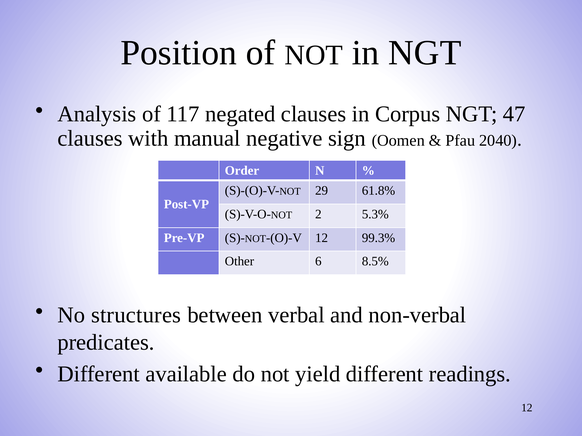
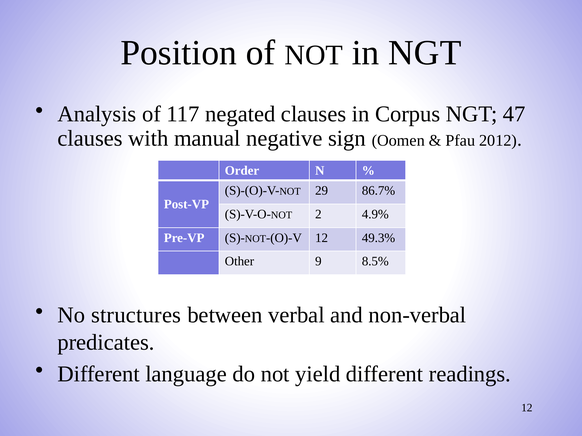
2040: 2040 -> 2012
61.8%: 61.8% -> 86.7%
5.3%: 5.3% -> 4.9%
99.3%: 99.3% -> 49.3%
6: 6 -> 9
available: available -> language
